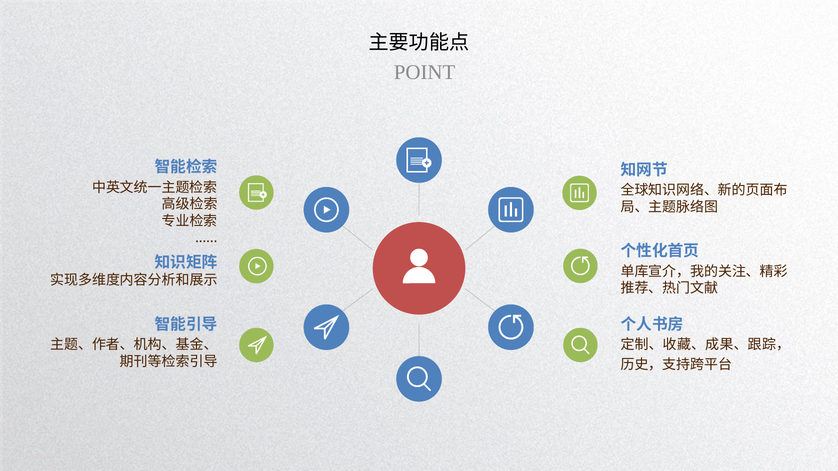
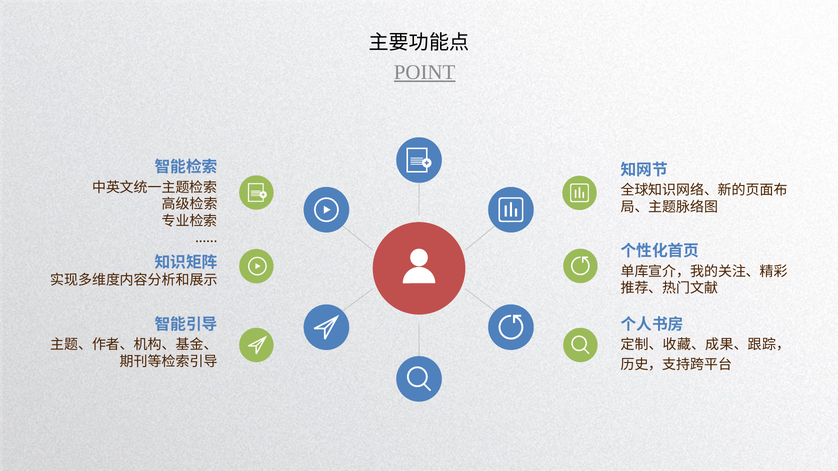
POINT underline: none -> present
